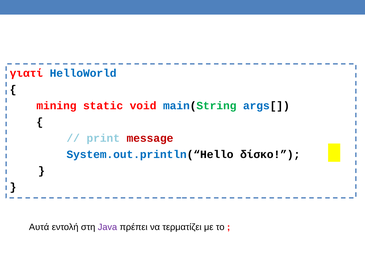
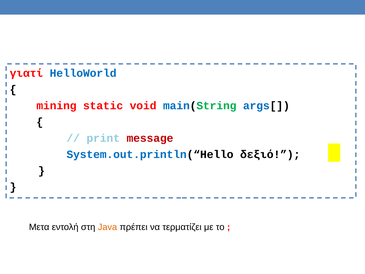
δίσκο: δίσκο -> δεξιό
Αυτά: Αυτά -> Μετα
Java colour: purple -> orange
